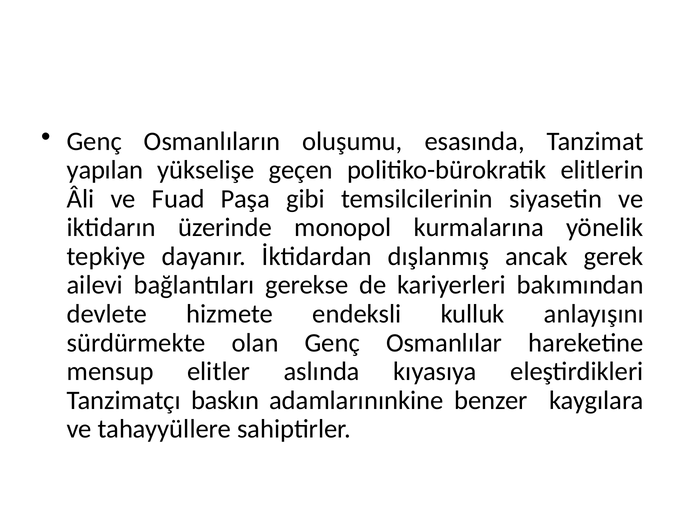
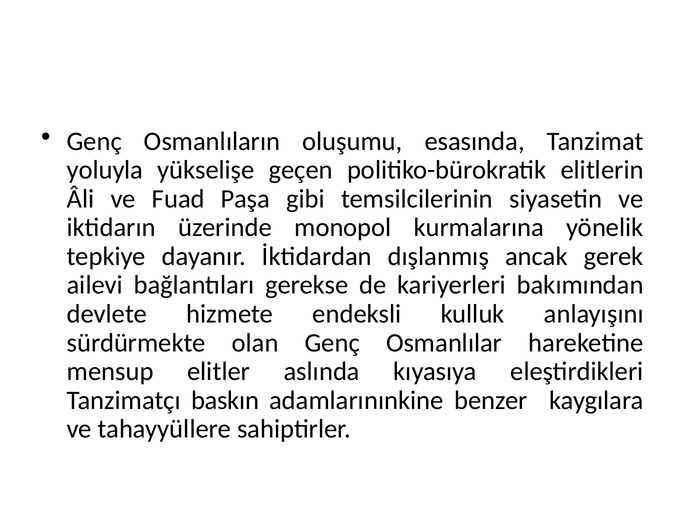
yapılan: yapılan -> yoluyla
